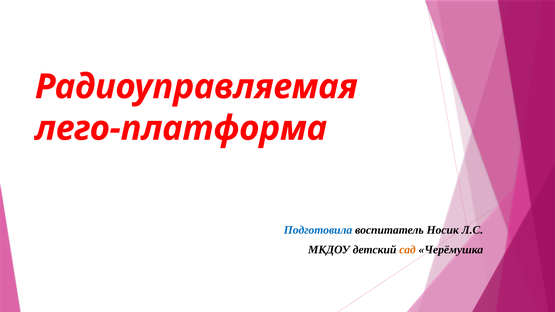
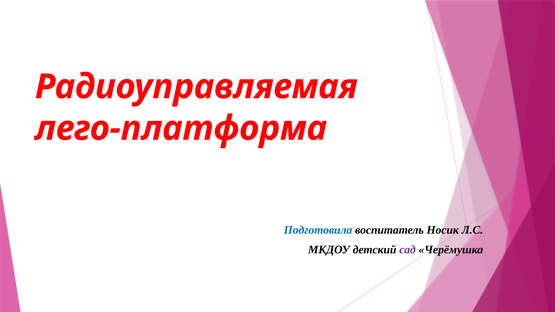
сад colour: orange -> purple
